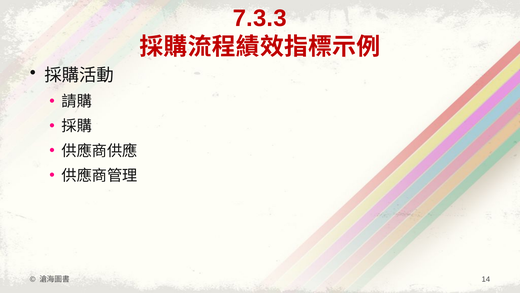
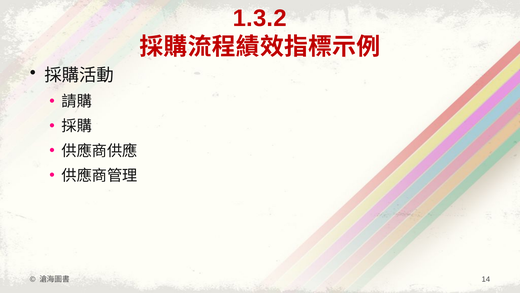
7.3.3: 7.3.3 -> 1.3.2
